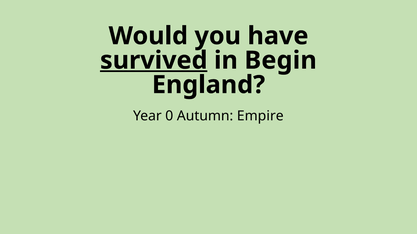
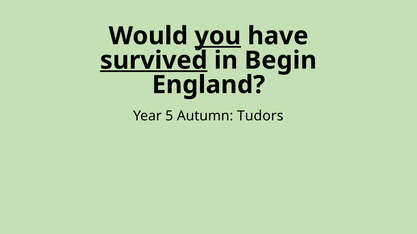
you underline: none -> present
0: 0 -> 5
Empire: Empire -> Tudors
